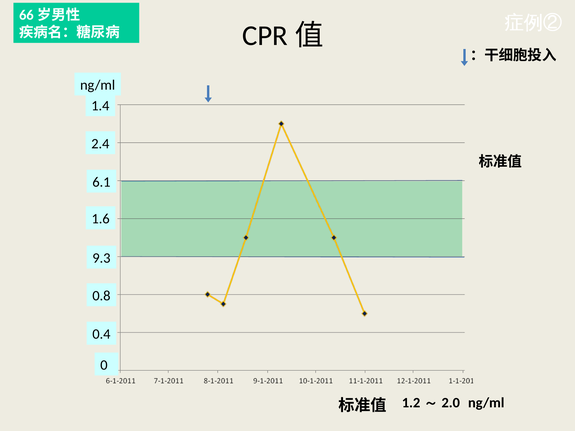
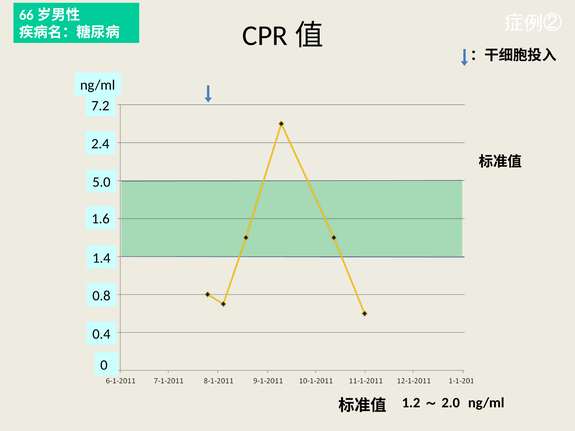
1.4: 1.4 -> 7.2
6.1: 6.1 -> 5.0
9.3: 9.3 -> 1.4
